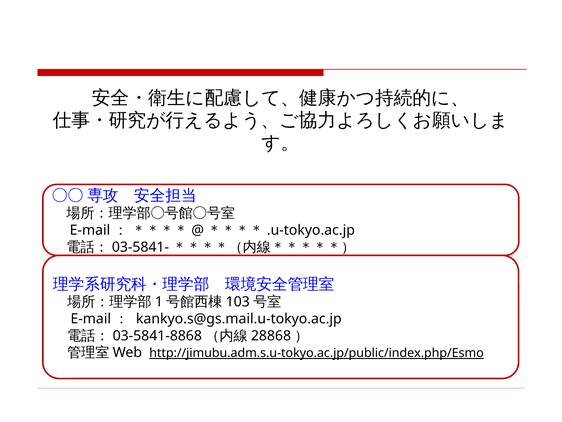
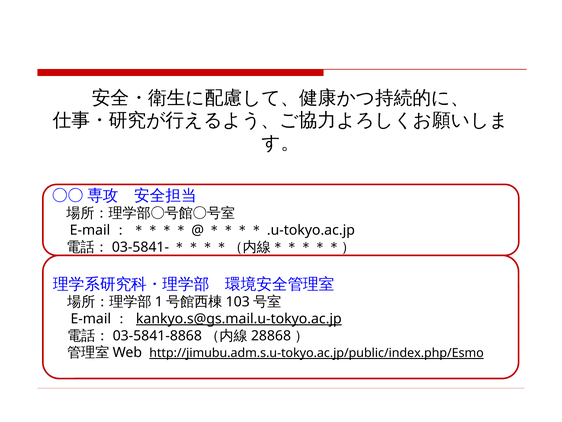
kankyo.s@gs.mail.u-tokyo.ac.jp underline: none -> present
